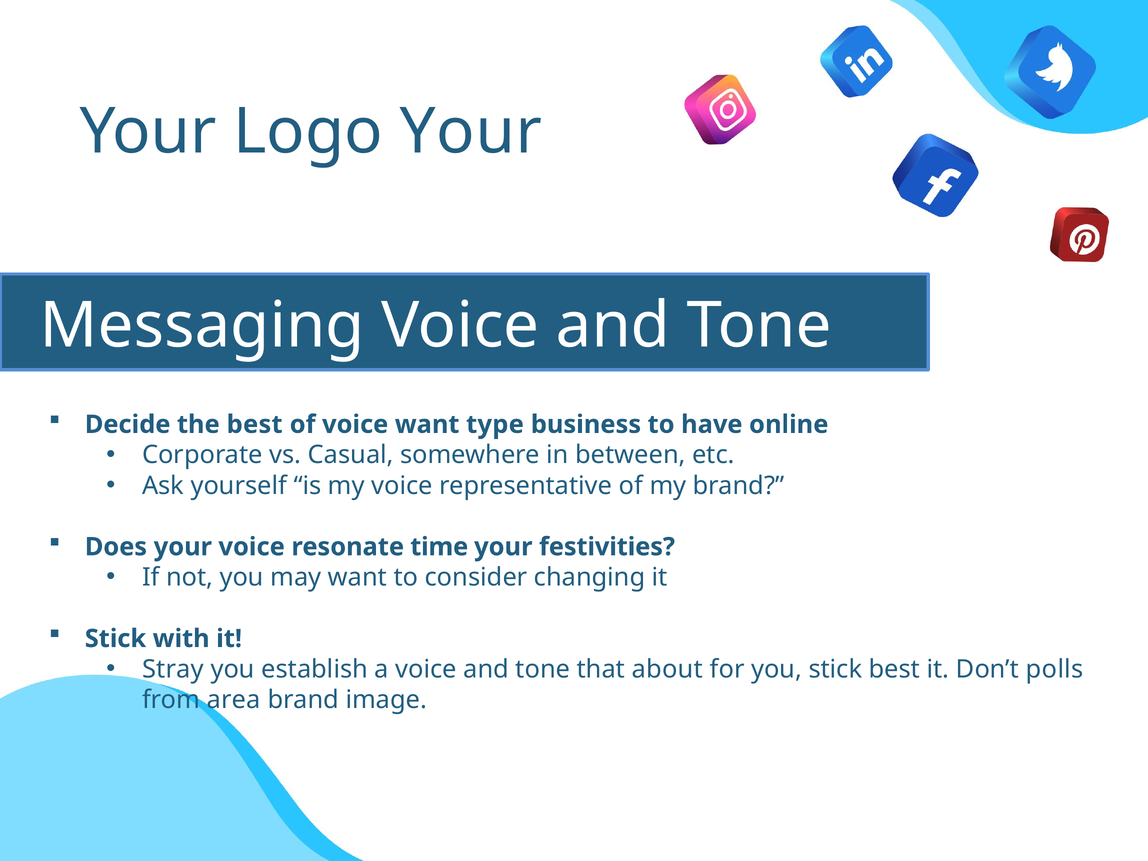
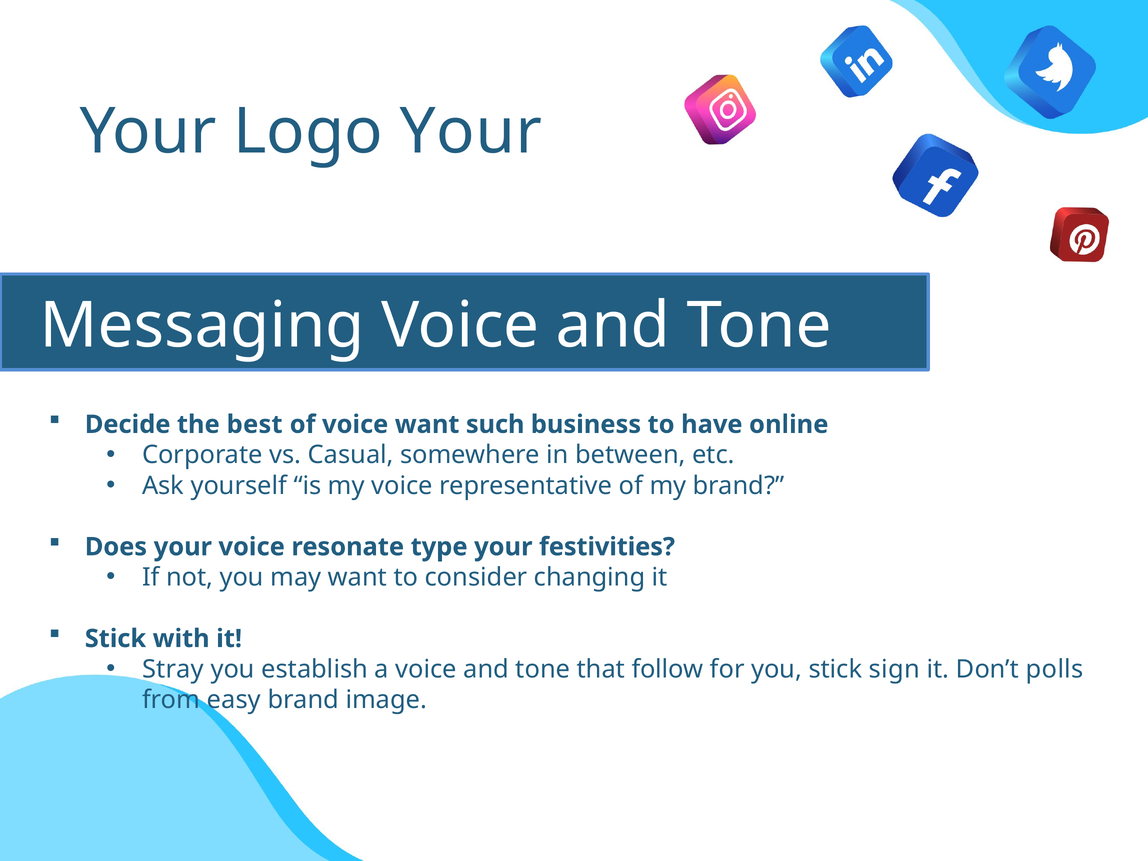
type: type -> such
time: time -> type
about: about -> follow
stick best: best -> sign
area: area -> easy
